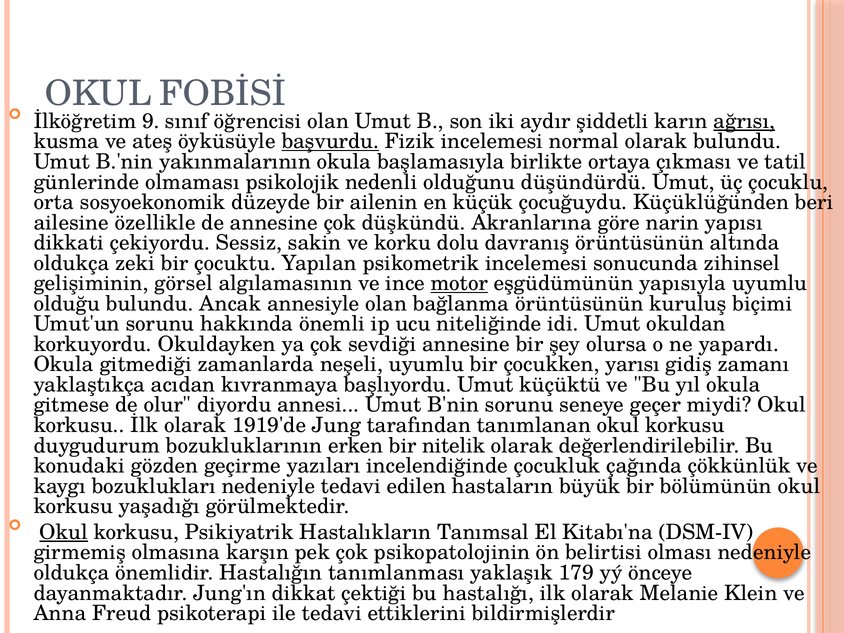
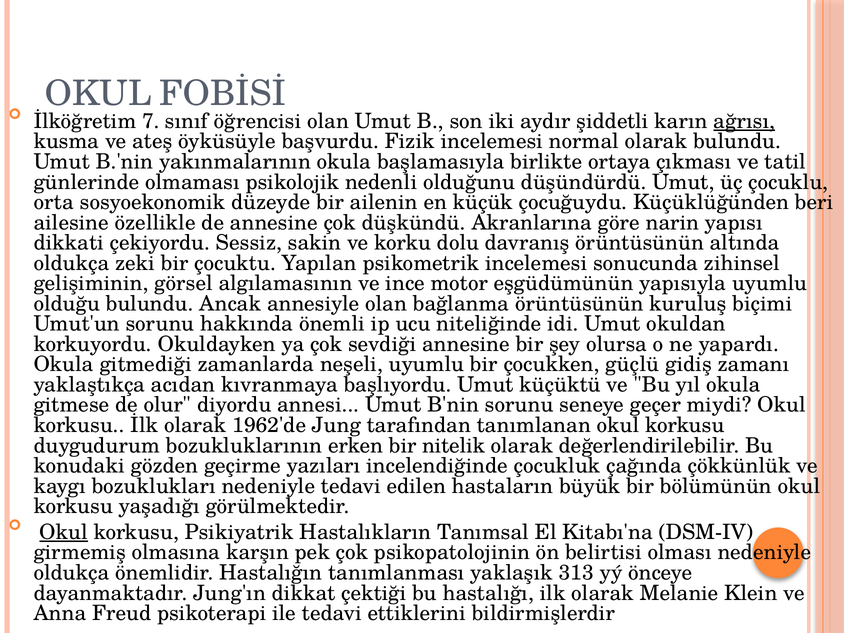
9: 9 -> 7
başvurdu underline: present -> none
motor underline: present -> none
yarısı: yarısı -> güçlü
1919'de: 1919'de -> 1962'de
179: 179 -> 313
